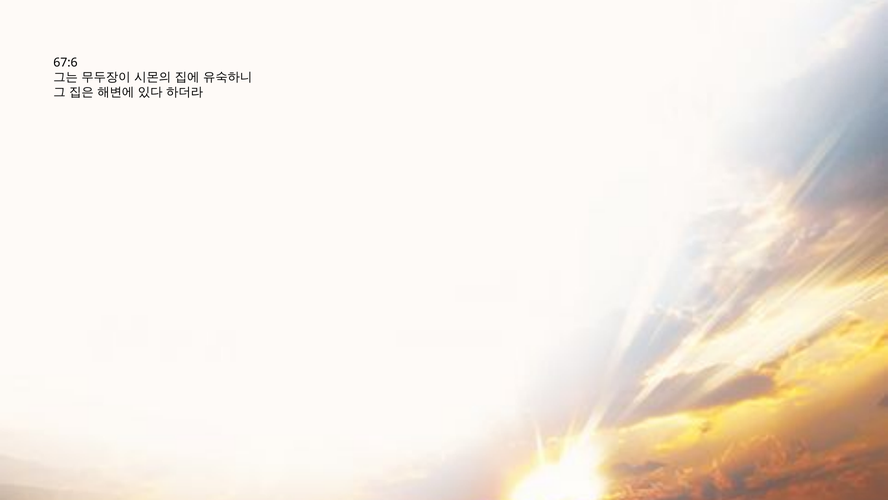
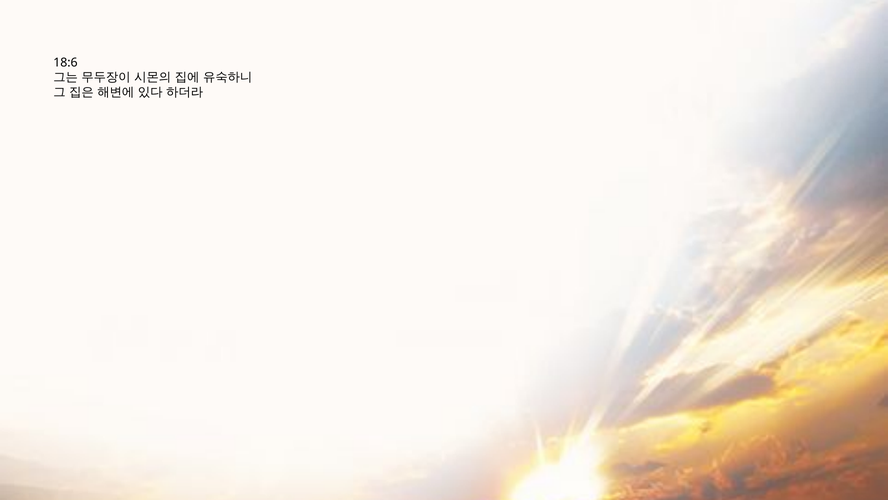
67:6: 67:6 -> 18:6
